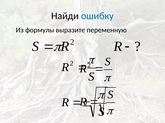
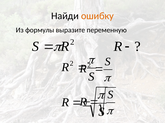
ошибку colour: blue -> orange
